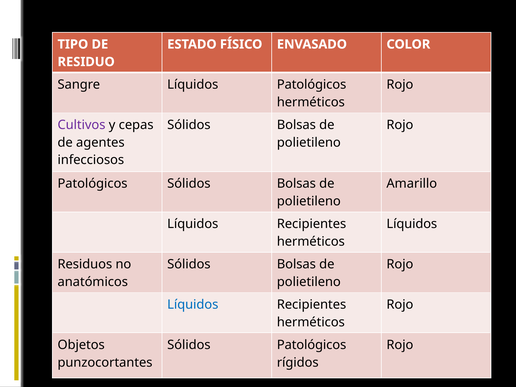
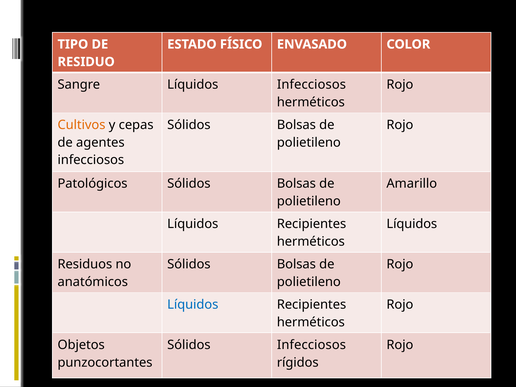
Líquidos Patológicos: Patológicos -> Infecciosos
Cultivos colour: purple -> orange
Sólidos Patológicos: Patológicos -> Infecciosos
